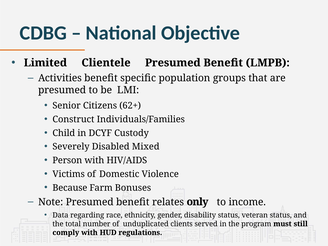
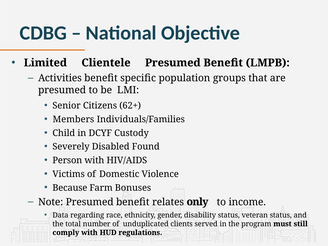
Construct: Construct -> Members
Mixed: Mixed -> Found
